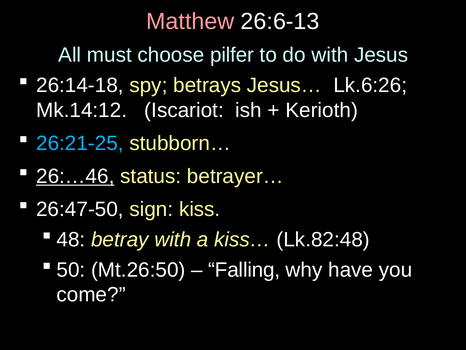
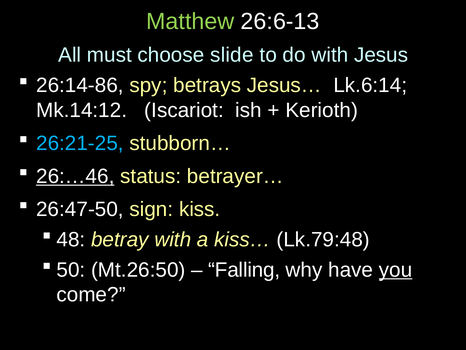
Matthew colour: pink -> light green
pilfer: pilfer -> slide
26:14-18: 26:14-18 -> 26:14-86
Lk.6:26: Lk.6:26 -> Lk.6:14
Lk.82:48: Lk.82:48 -> Lk.79:48
you underline: none -> present
